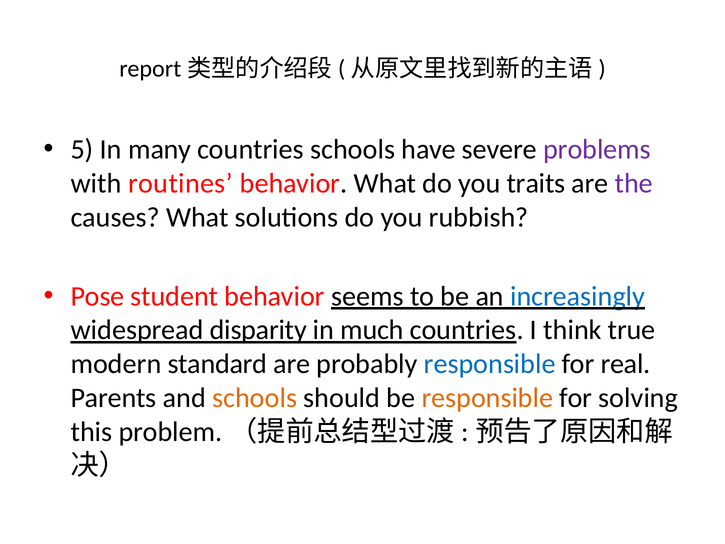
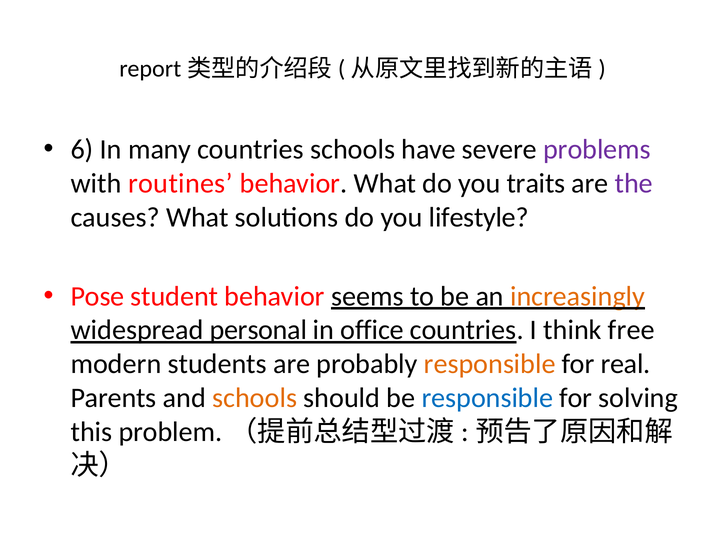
5: 5 -> 6
rubbish: rubbish -> lifestyle
increasingly colour: blue -> orange
disparity: disparity -> personal
much: much -> office
true: true -> free
standard: standard -> students
responsible at (490, 364) colour: blue -> orange
responsible at (487, 398) colour: orange -> blue
